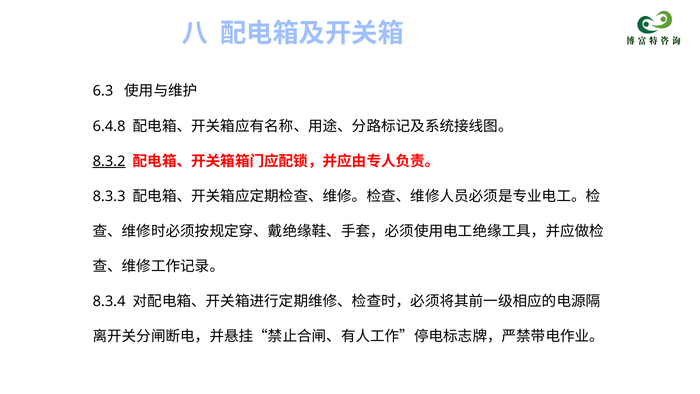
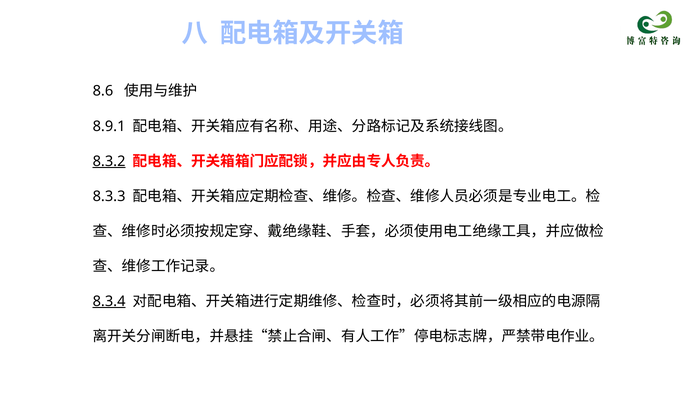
6.3: 6.3 -> 8.6
6.4.8: 6.4.8 -> 8.9.1
8.3.4 underline: none -> present
